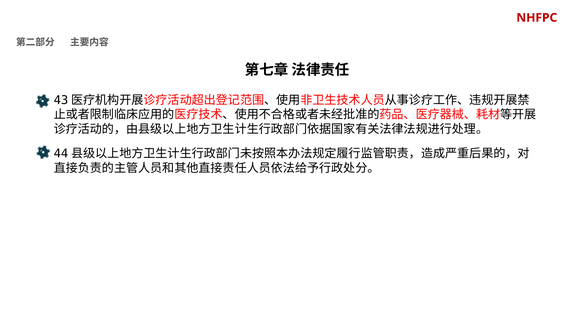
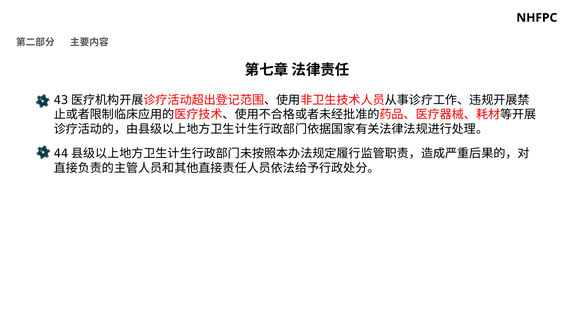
NHFPC colour: red -> black
